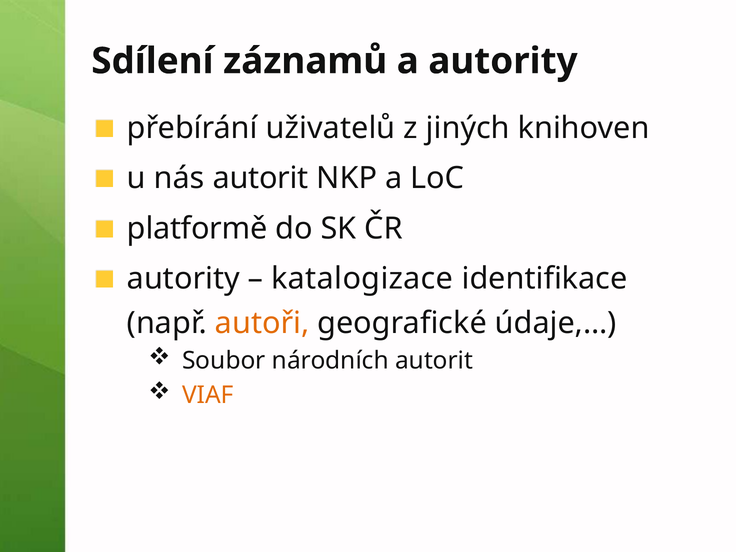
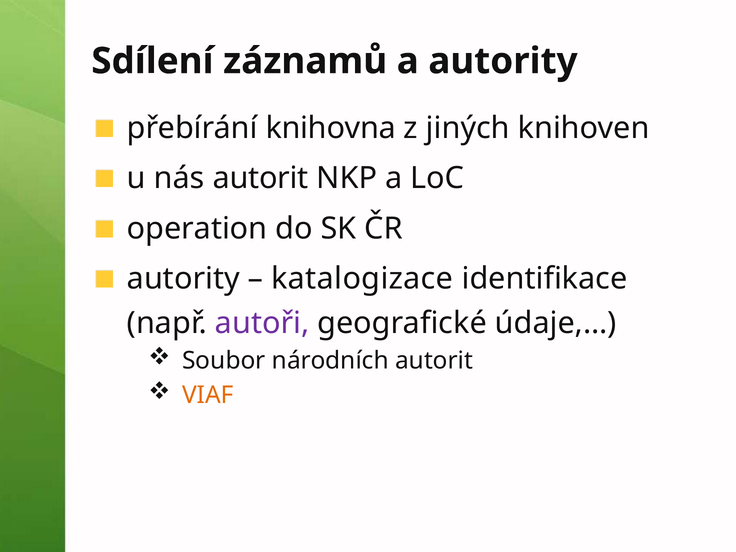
uživatelů: uživatelů -> knihovna
platformě: platformě -> operation
autoři colour: orange -> purple
